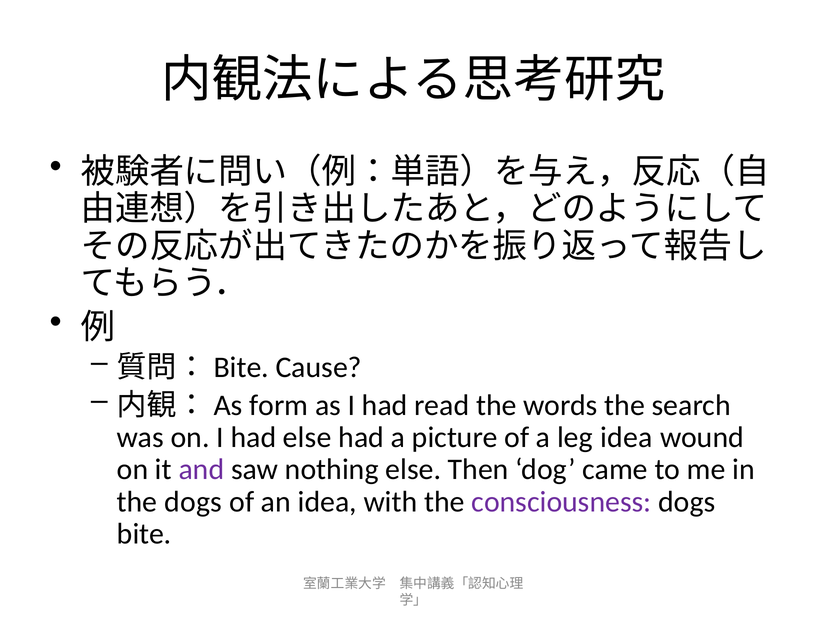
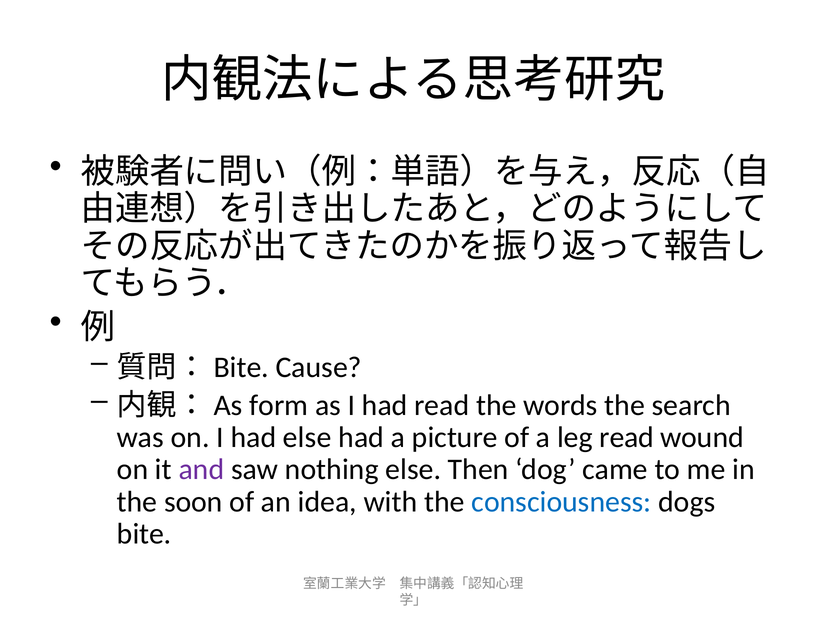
leg idea: idea -> read
the dogs: dogs -> soon
consciousness colour: purple -> blue
